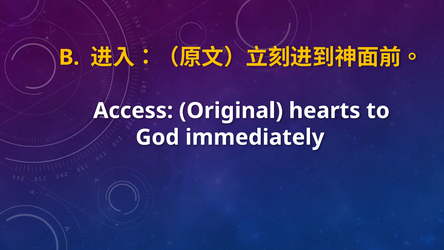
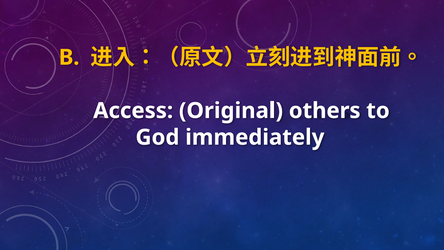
hearts: hearts -> others
